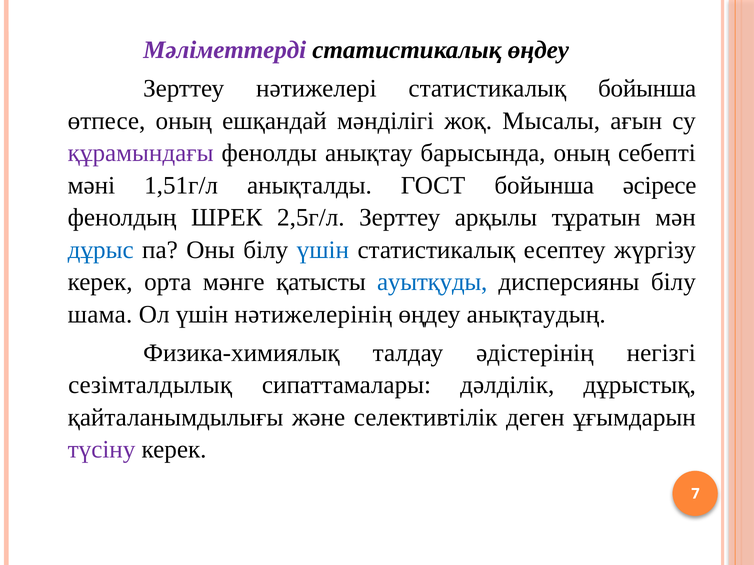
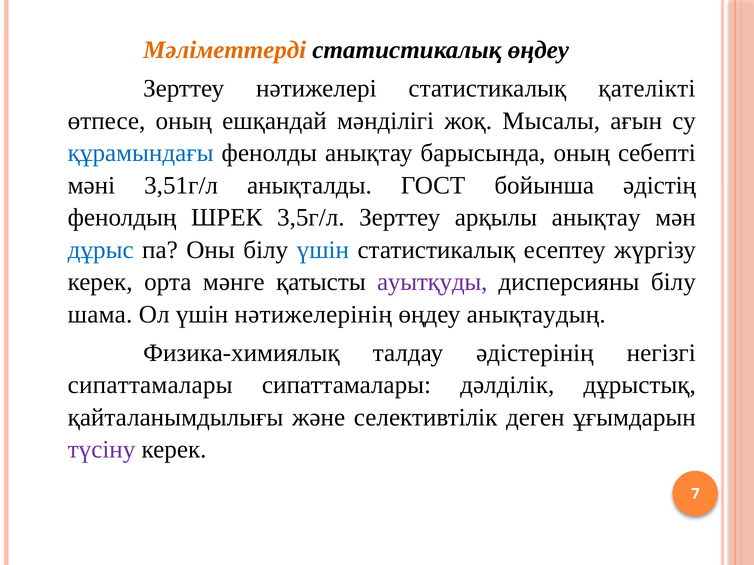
Мәліметтерді colour: purple -> orange
статистикалық бойынша: бойынша -> қателікті
құрамындағы colour: purple -> blue
1,51г/л: 1,51г/л -> 3,51г/л
әсіресе: әсіресе -> әдістің
2,5г/л: 2,5г/л -> 3,5г/л
арқылы тұратын: тұратын -> анықтау
ауытқуды colour: blue -> purple
сезімталдылық at (150, 385): сезімталдылық -> сипаттамалары
